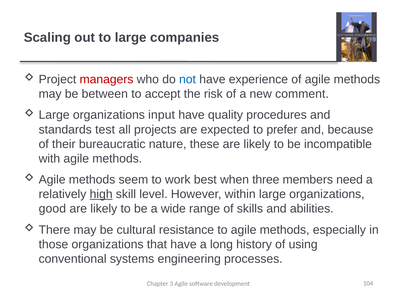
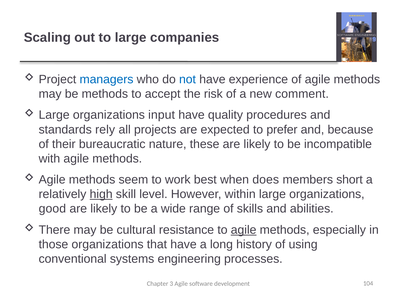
managers colour: red -> blue
be between: between -> methods
test: test -> rely
three: three -> does
need: need -> short
agile at (244, 230) underline: none -> present
